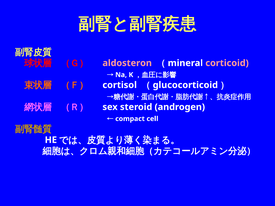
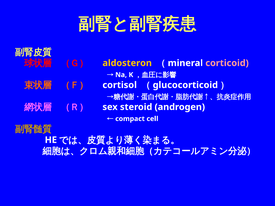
aldosteron colour: pink -> yellow
